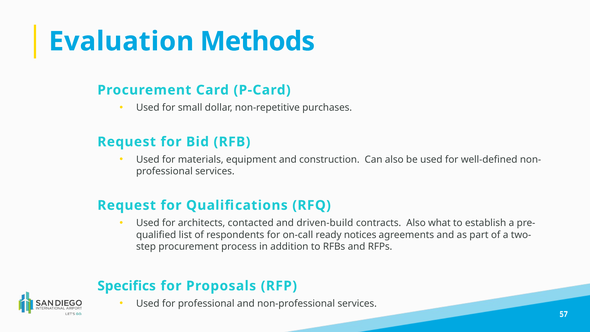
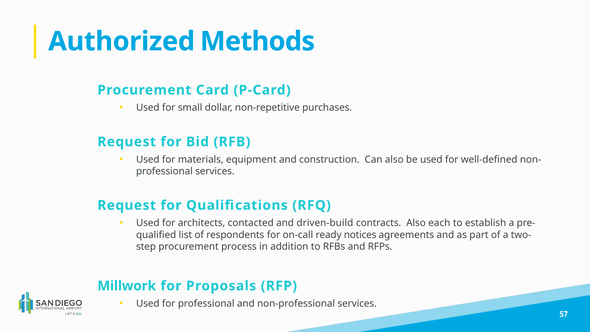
Evaluation: Evaluation -> Authorized
what: what -> each
Specifics: Specifics -> Millwork
